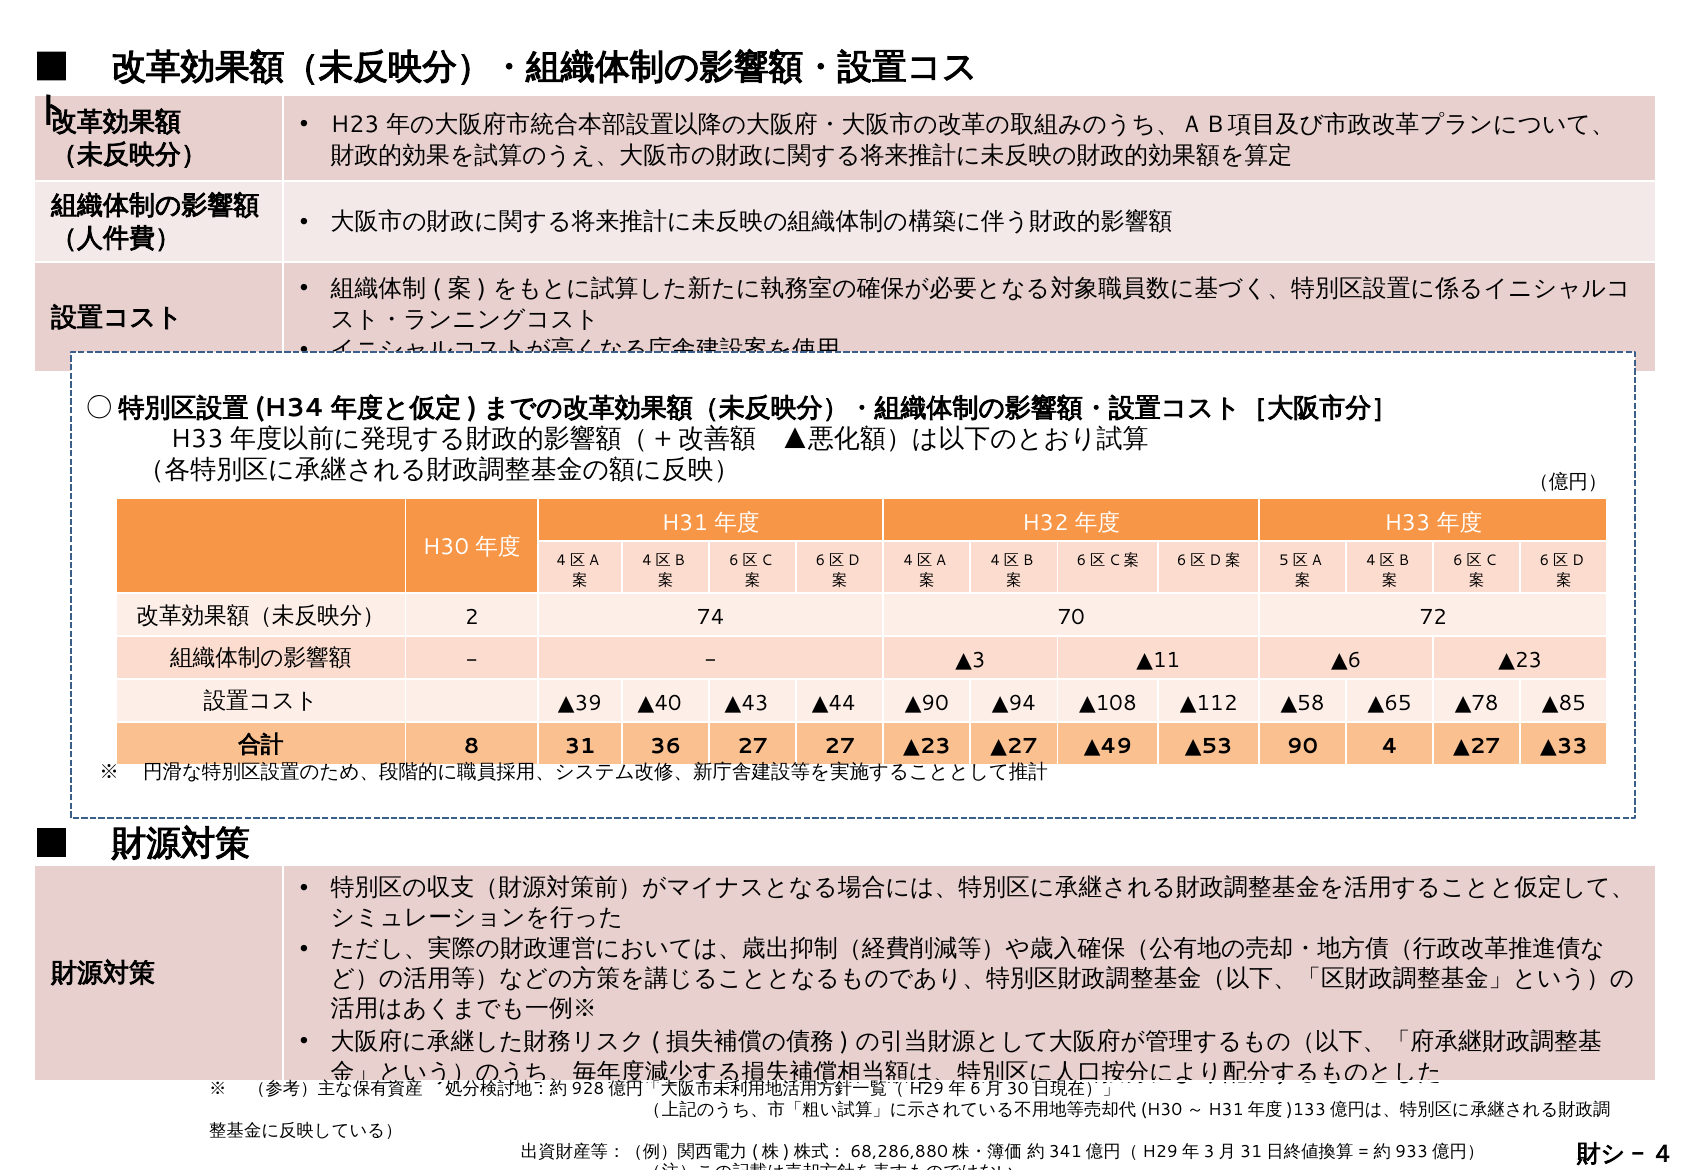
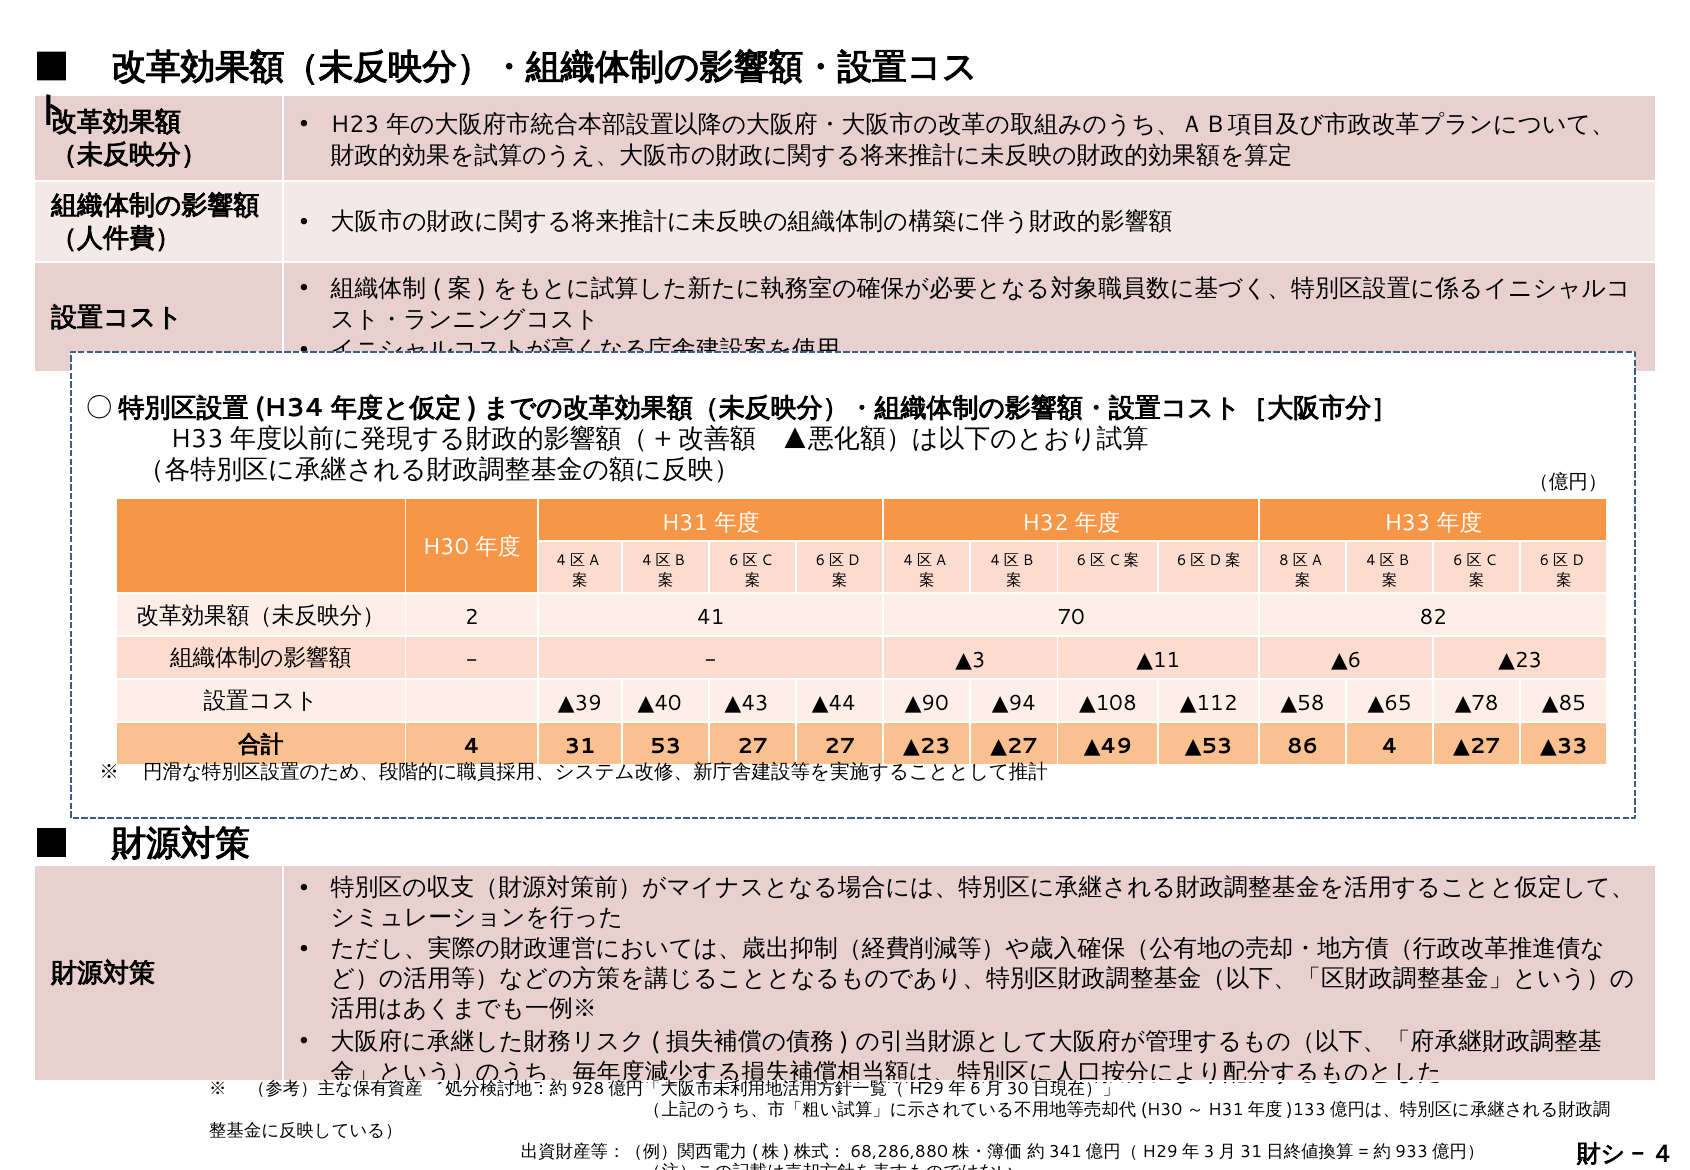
5: 5 -> 8
74: 74 -> 41
72: 72 -> 82
8 at (472, 746): 8 -> 4
36: 36 -> 53
90: 90 -> 86
